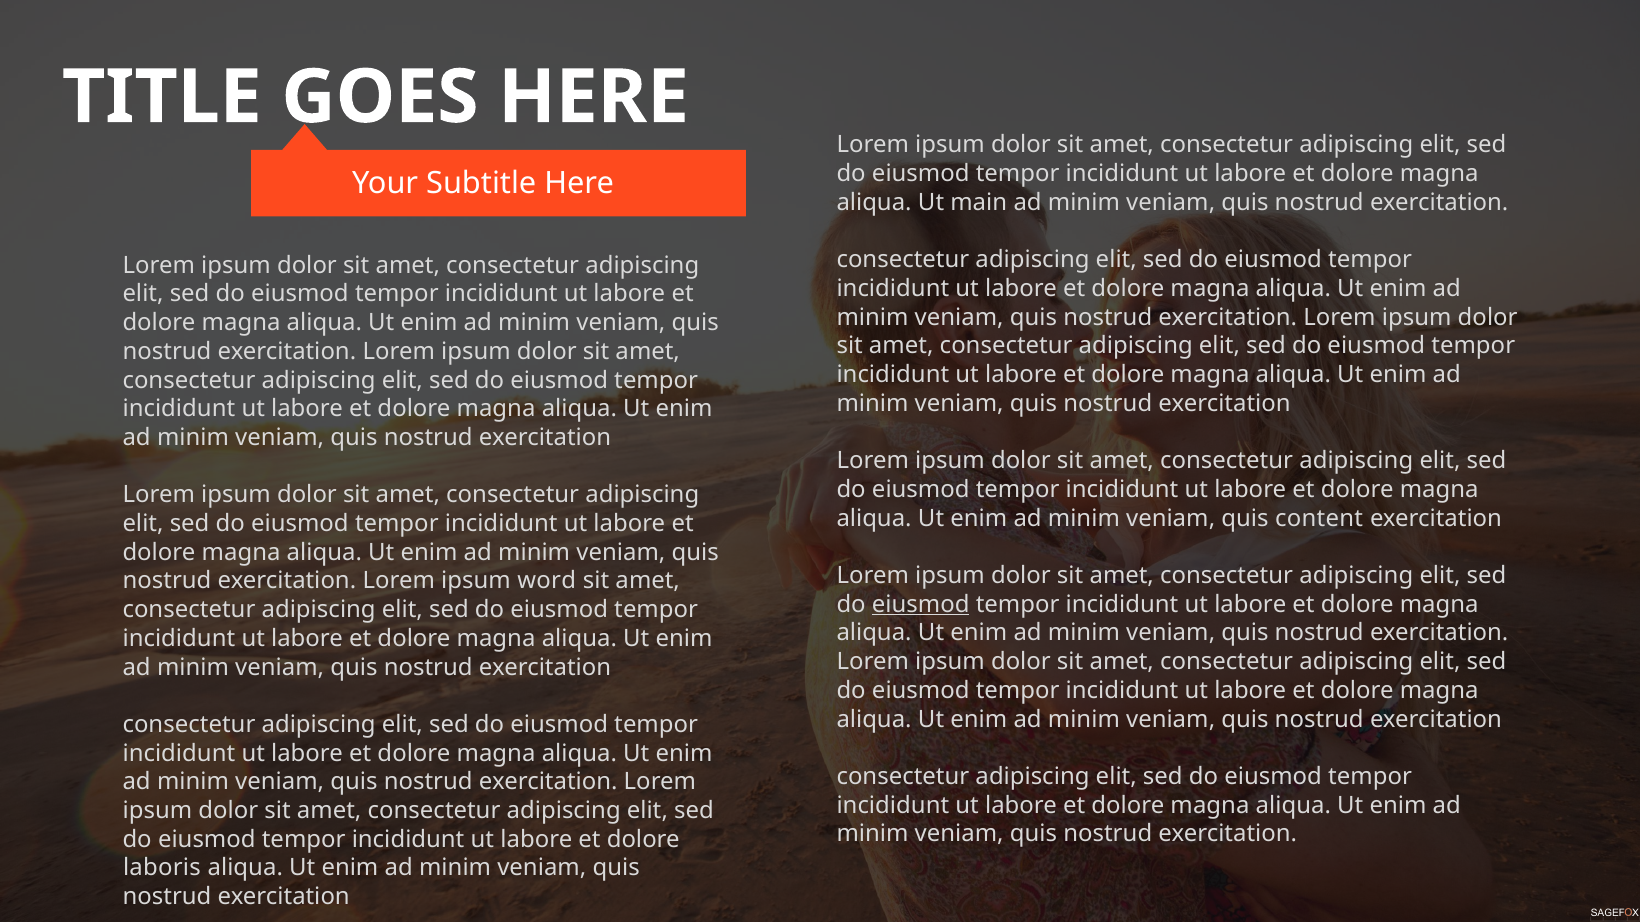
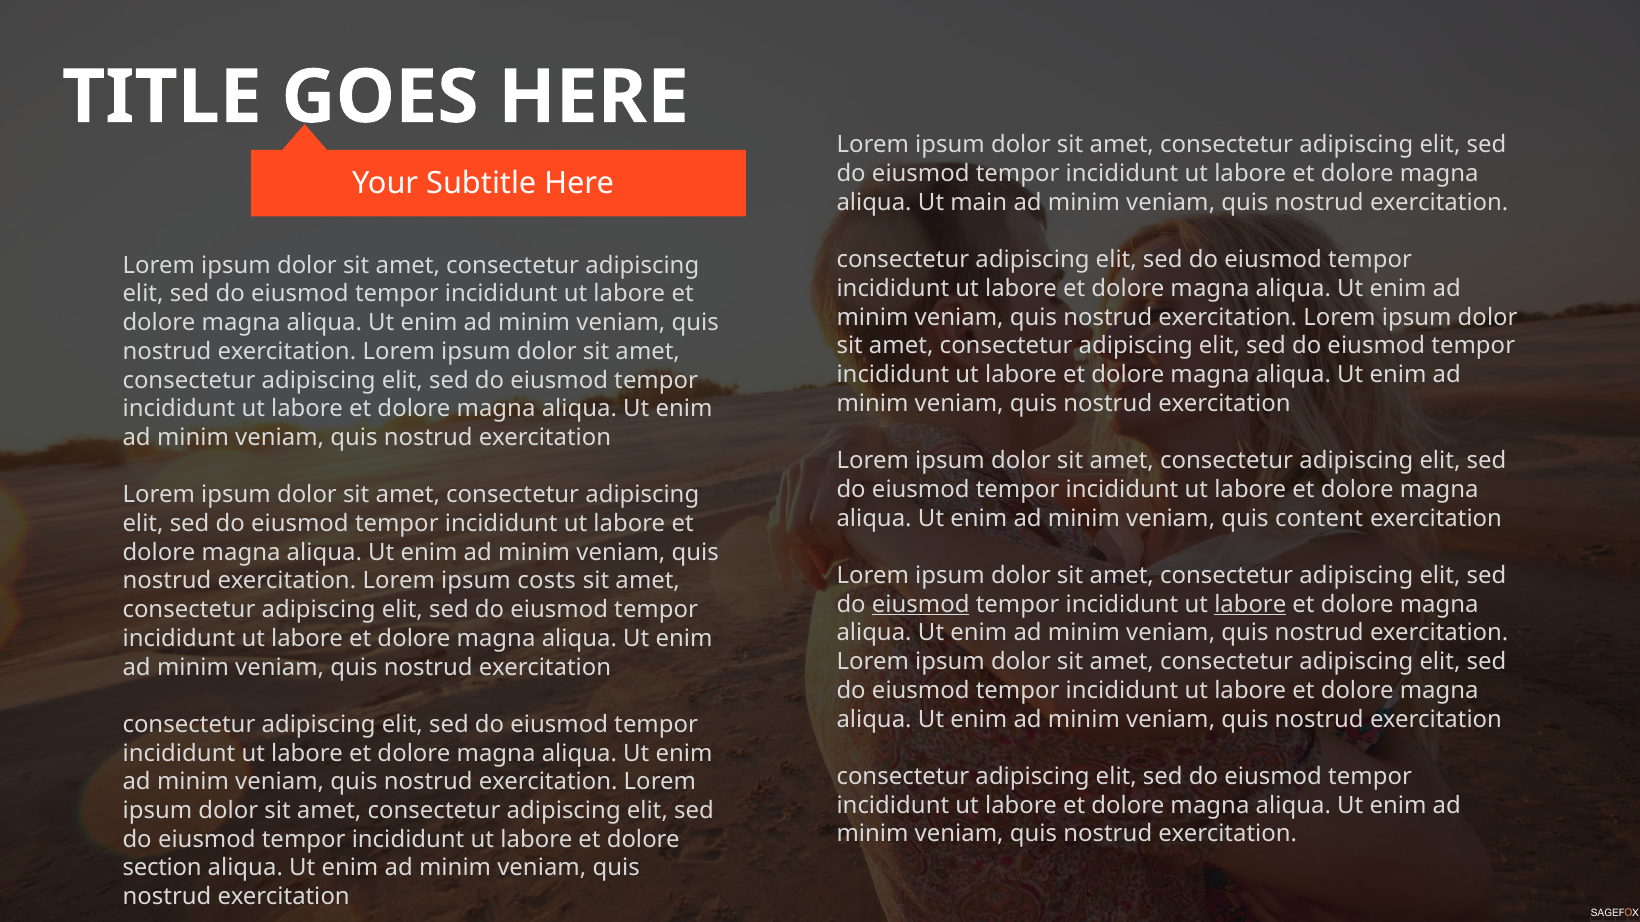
word: word -> costs
labore at (1250, 605) underline: none -> present
laboris: laboris -> section
